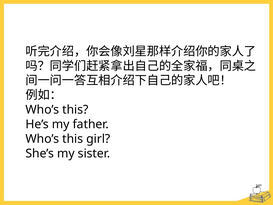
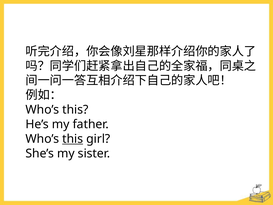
this at (73, 139) underline: none -> present
